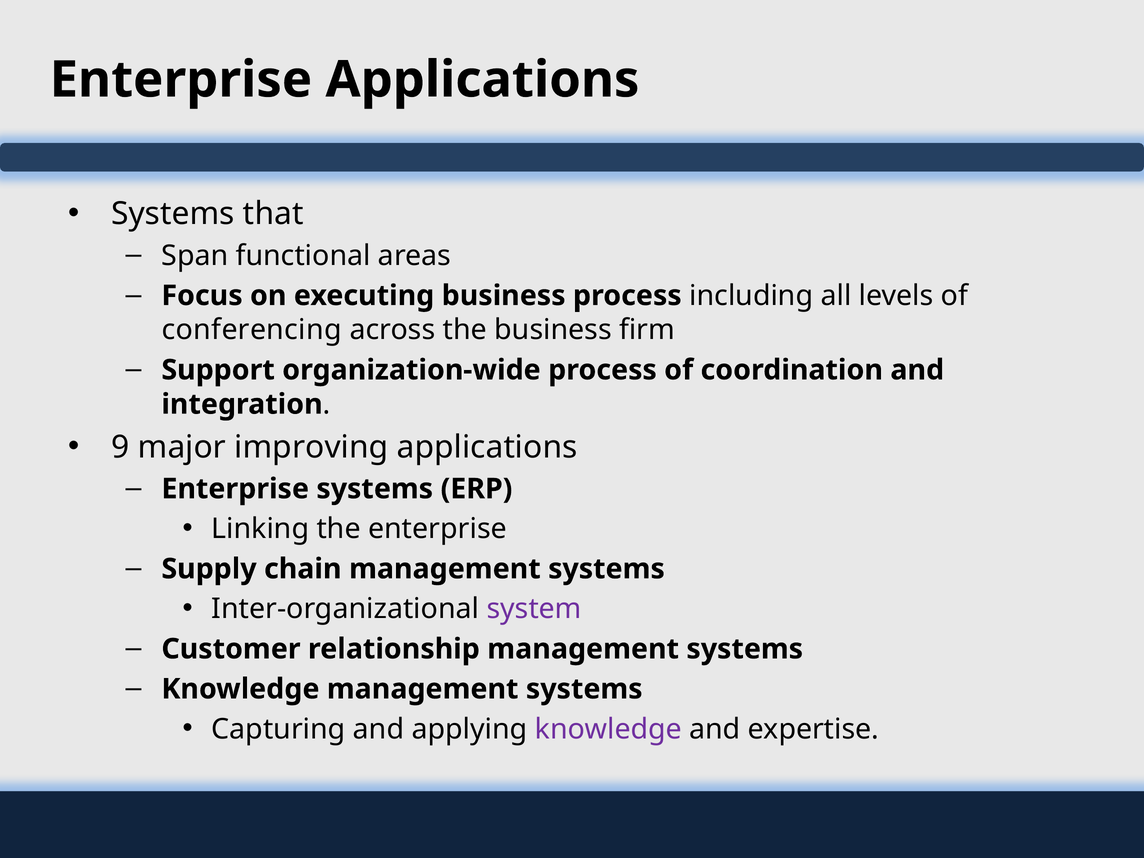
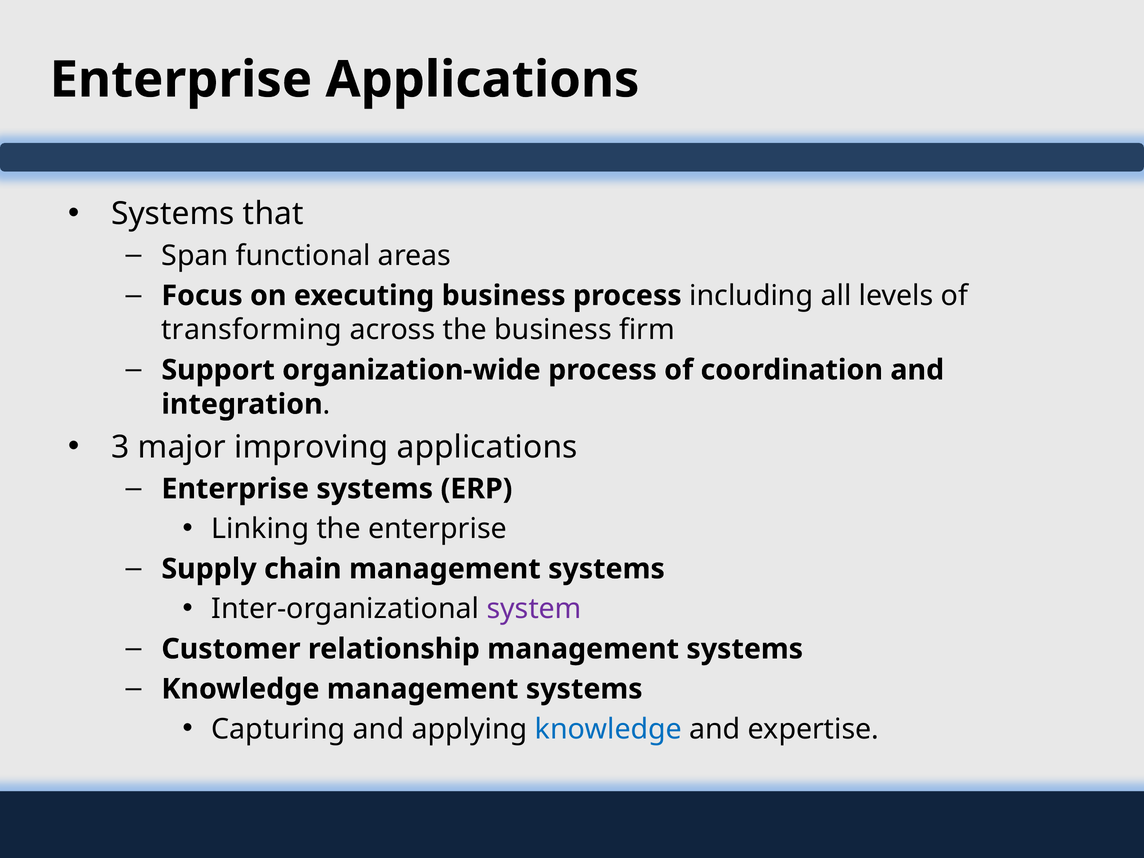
conferencing: conferencing -> transforming
9: 9 -> 3
knowledge at (608, 729) colour: purple -> blue
